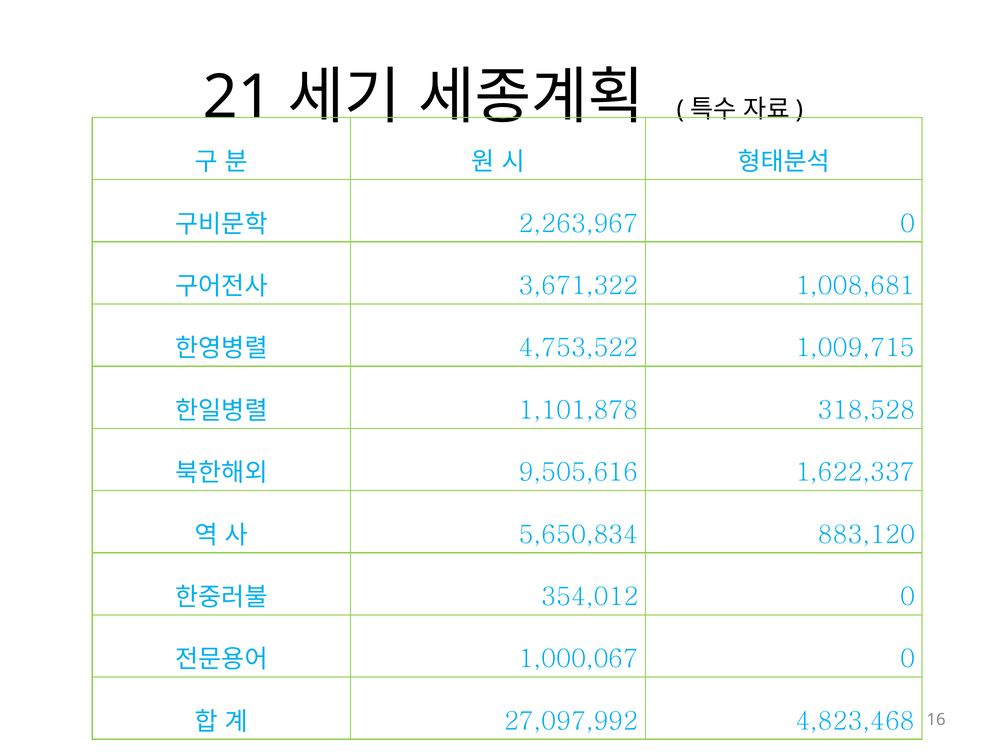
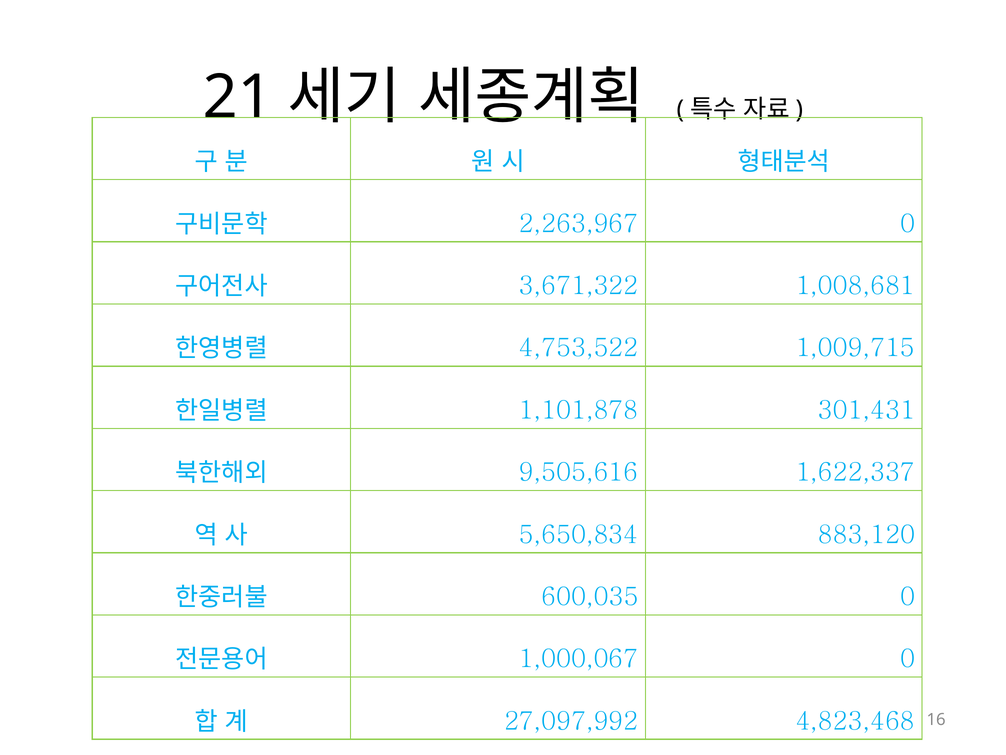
318,528: 318,528 -> 301,431
354,012: 354,012 -> 600,035
